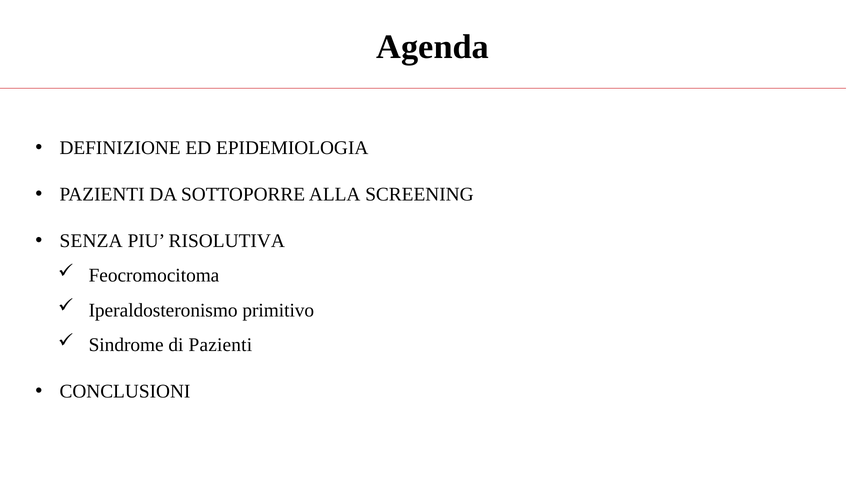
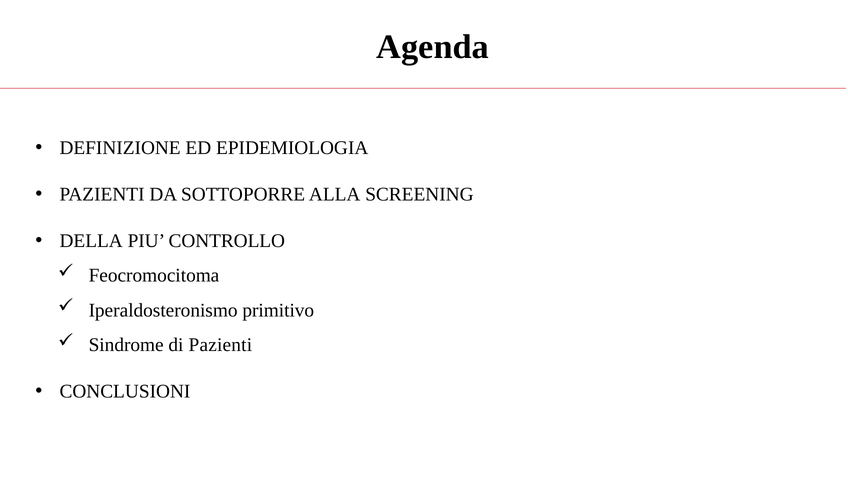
SENZA: SENZA -> DELLA
RISOLUTIVA: RISOLUTIVA -> CONTROLLO
